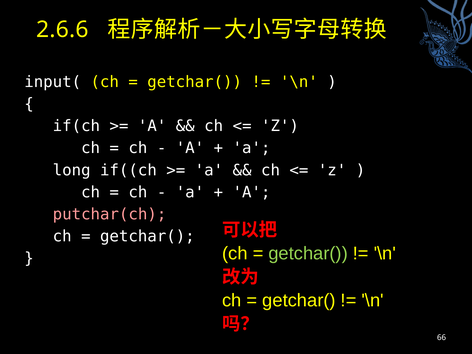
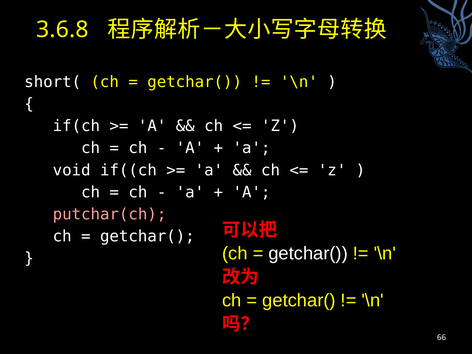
2.6.6: 2.6.6 -> 3.6.8
input(: input( -> short(
long: long -> void
getchar( at (308, 254) colour: light green -> white
